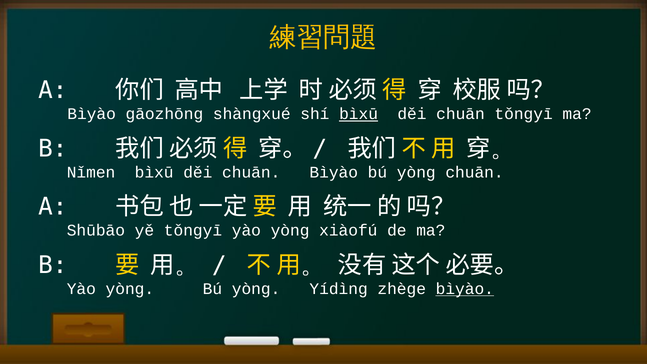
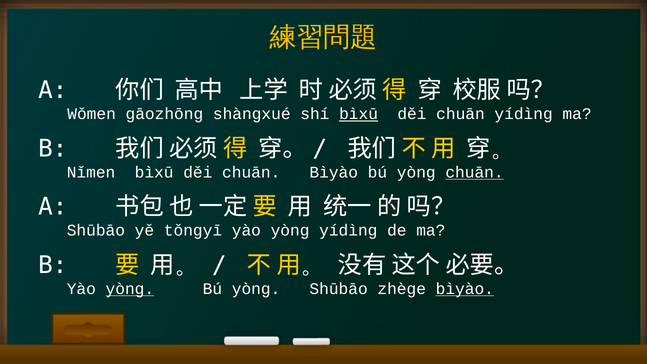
Bìyào at (92, 114): Bìyào -> Wǒmen
chuān tǒngyī: tǒngyī -> yídìng
chuān at (475, 172) underline: none -> present
yòng xiàofú: xiàofú -> yídìng
yòng at (130, 289) underline: none -> present
yòng Yídìng: Yídìng -> Shūbāo
